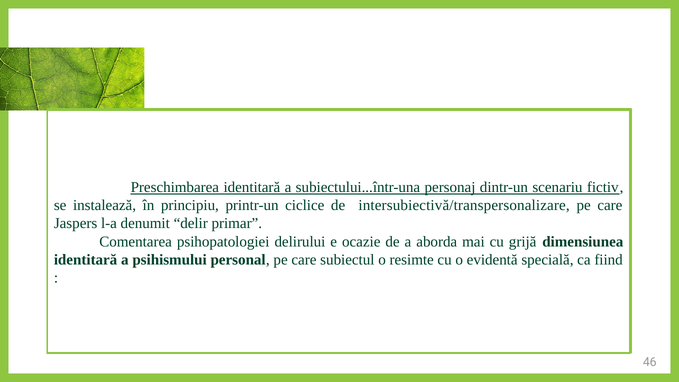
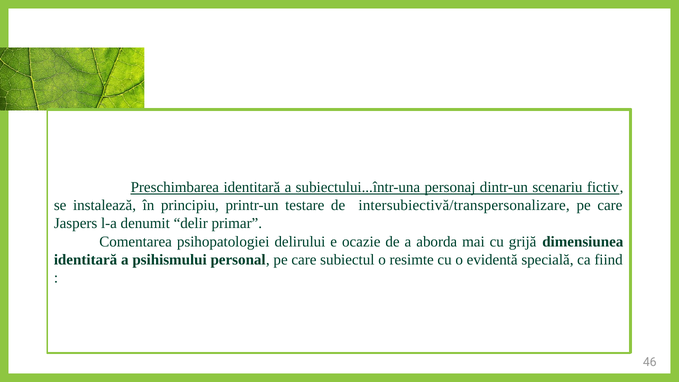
ciclice: ciclice -> testare
